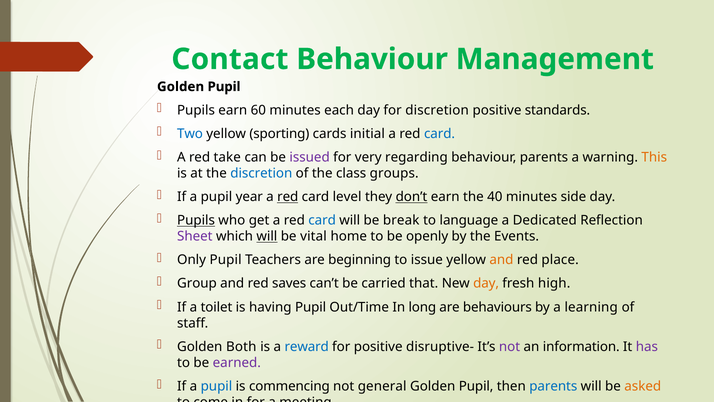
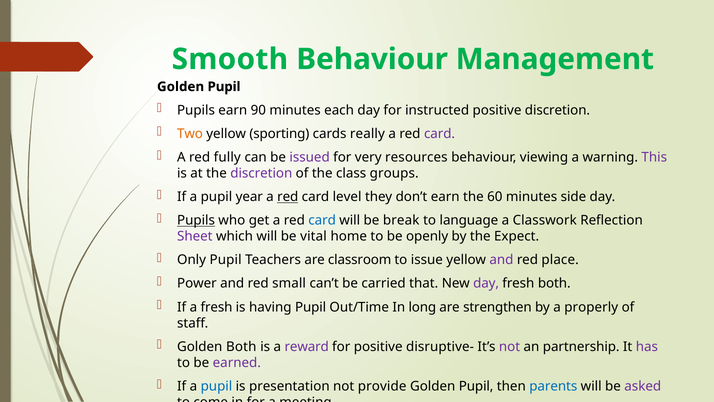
Contact: Contact -> Smooth
60: 60 -> 90
for discretion: discretion -> instructed
positive standards: standards -> discretion
Two colour: blue -> orange
initial: initial -> really
card at (440, 134) colour: blue -> purple
take: take -> fully
regarding: regarding -> resources
behaviour parents: parents -> viewing
This colour: orange -> purple
discretion at (261, 173) colour: blue -> purple
don’t underline: present -> none
40: 40 -> 60
Dedicated: Dedicated -> Classwork
will at (267, 236) underline: present -> none
Events: Events -> Expect
beginning: beginning -> classroom
and at (501, 260) colour: orange -> purple
Group: Group -> Power
saves: saves -> small
day at (486, 283) colour: orange -> purple
fresh high: high -> both
a toilet: toilet -> fresh
behaviours: behaviours -> strengthen
learning: learning -> properly
reward colour: blue -> purple
information: information -> partnership
commencing: commencing -> presentation
general: general -> provide
asked colour: orange -> purple
